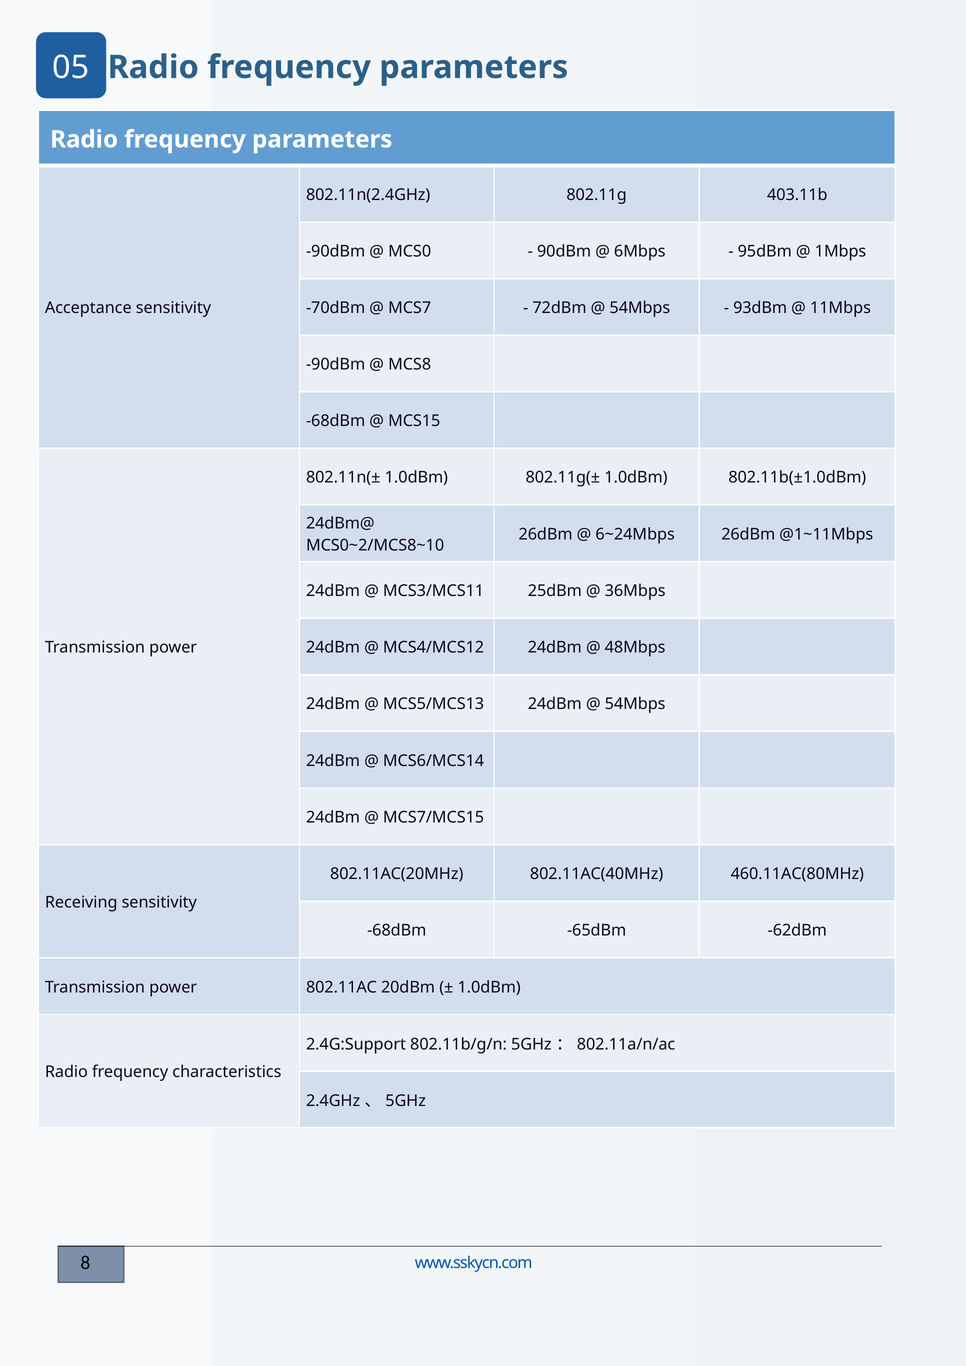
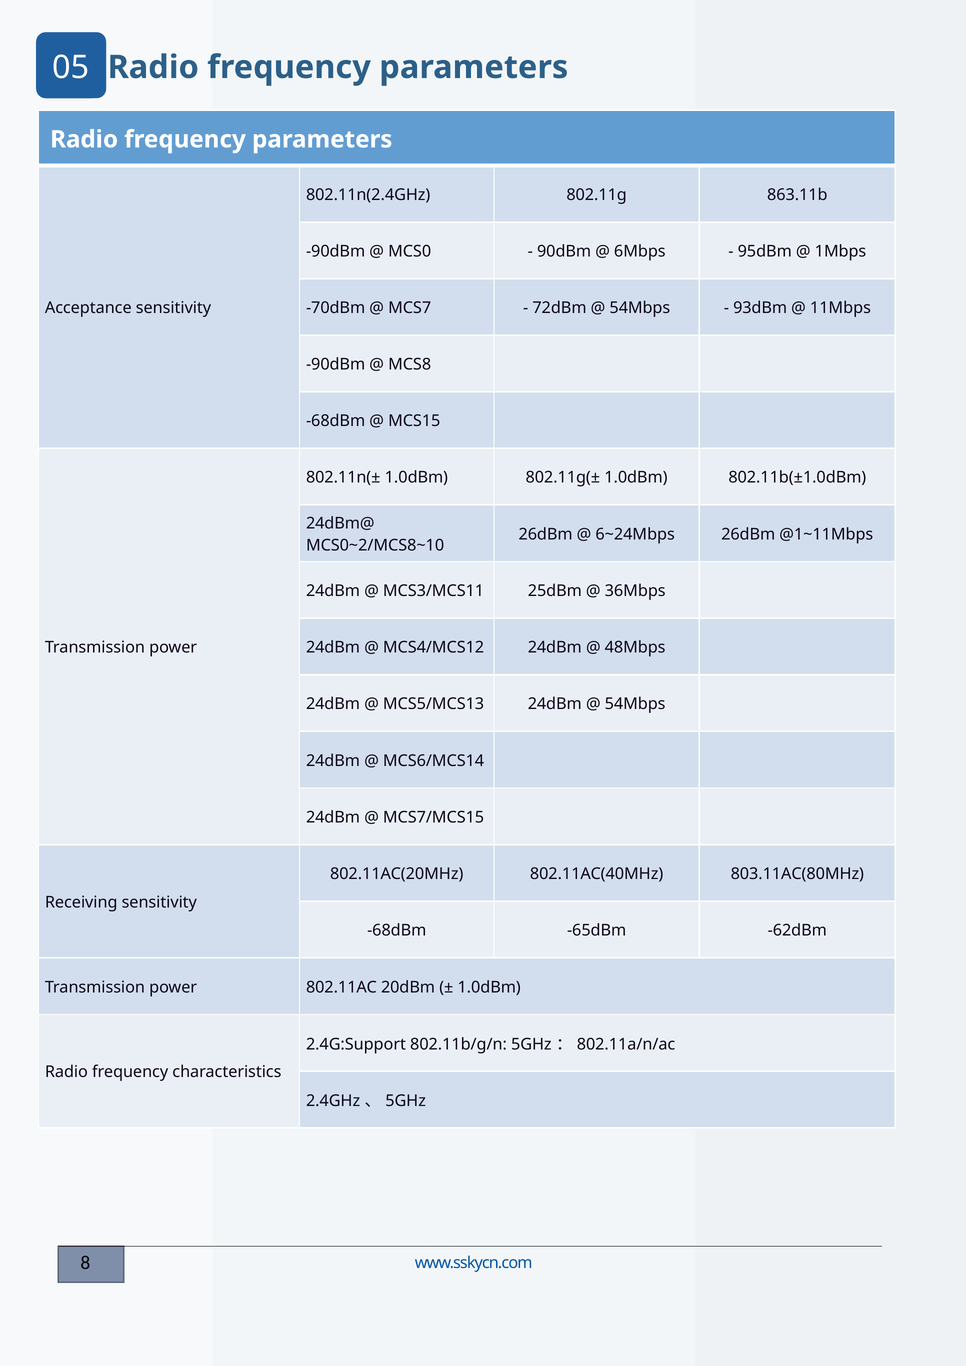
403.11b: 403.11b -> 863.11b
460.11AC(80MHz: 460.11AC(80MHz -> 803.11AC(80MHz
